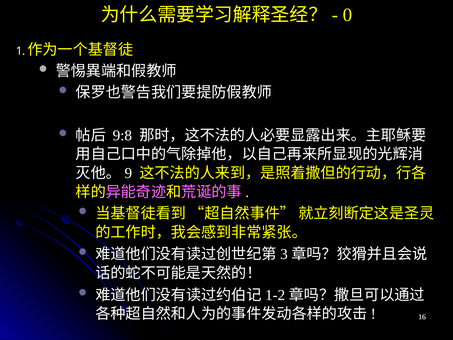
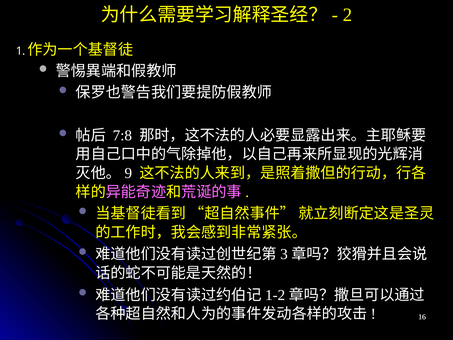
0: 0 -> 2
9:8: 9:8 -> 7:8
